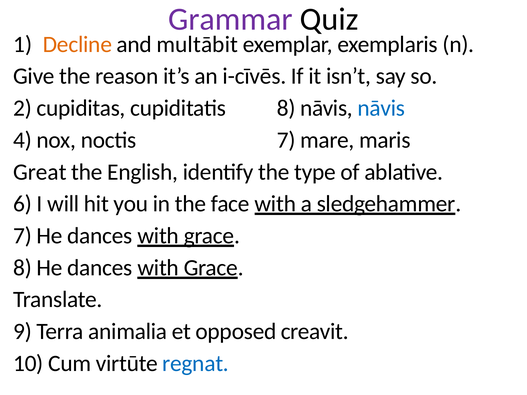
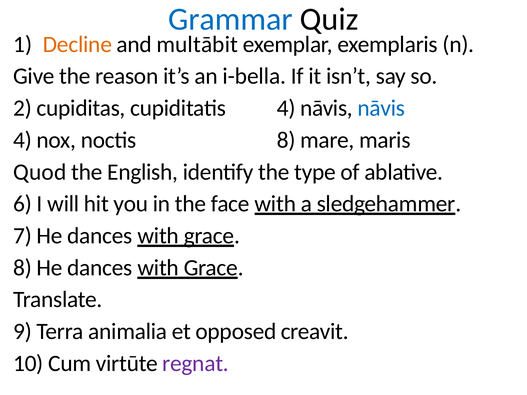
Grammar colour: purple -> blue
i-cīvēs: i-cīvēs -> i-bella
cupiditatis 8: 8 -> 4
noctis 7: 7 -> 8
Great: Great -> Quod
regnat colour: blue -> purple
